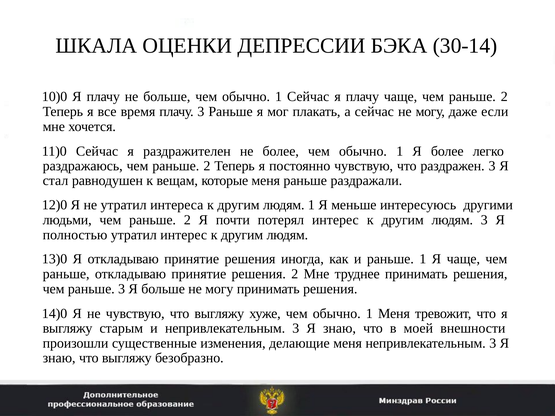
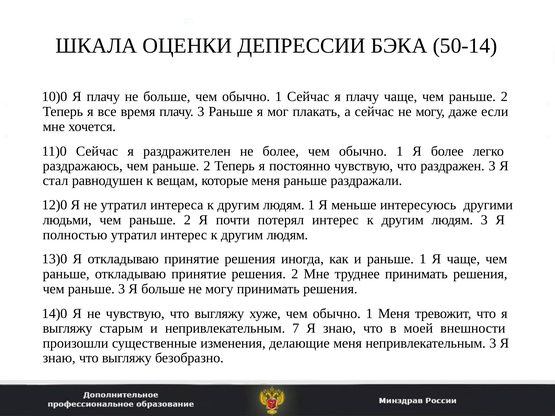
30-14: 30-14 -> 50-14
и непривлекательным 3: 3 -> 7
